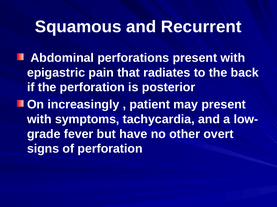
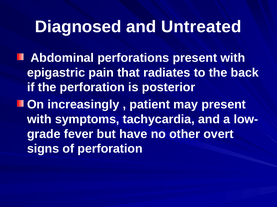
Squamous: Squamous -> Diagnosed
Recurrent: Recurrent -> Untreated
